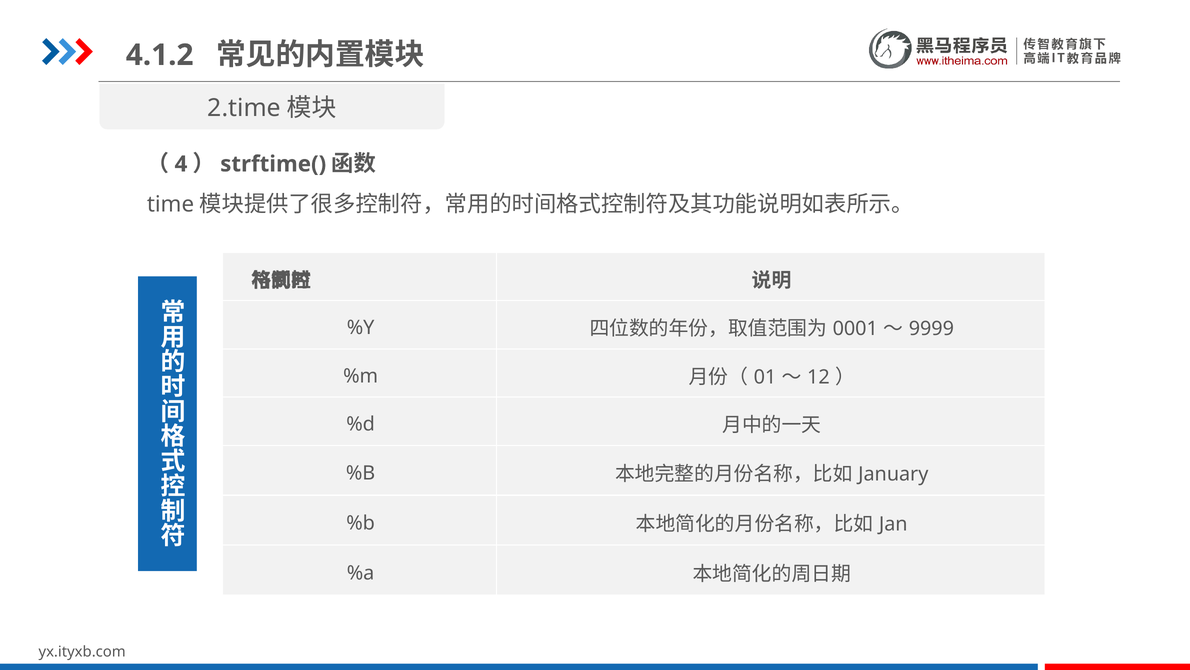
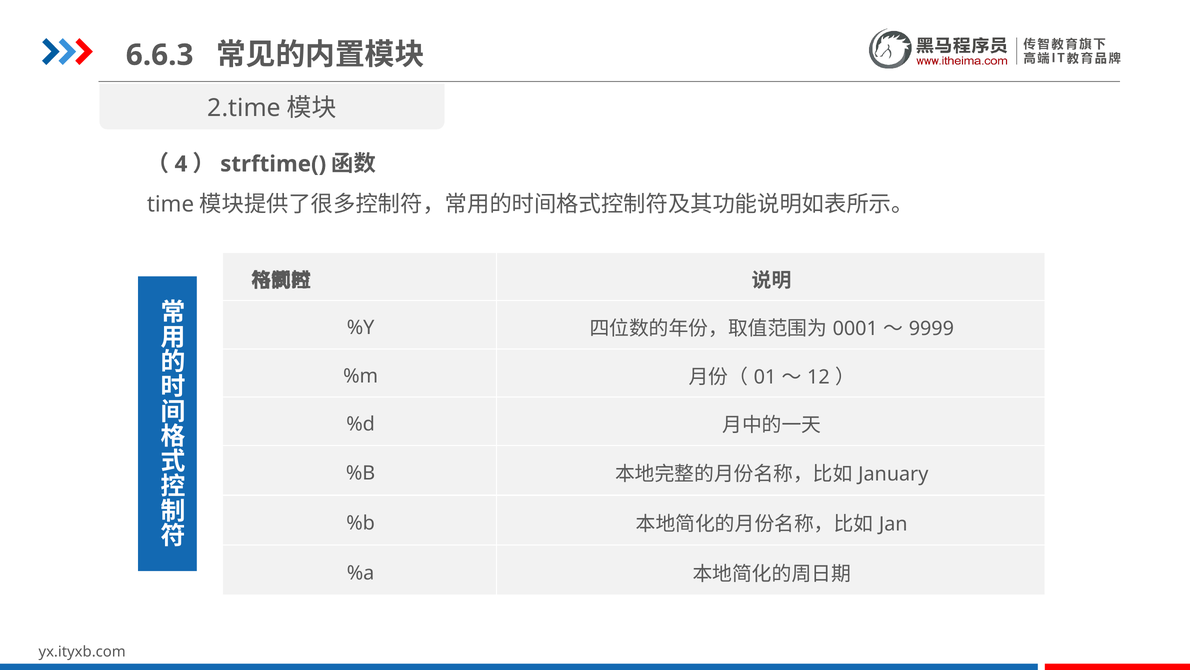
4.1.2: 4.1.2 -> 6.6.3
